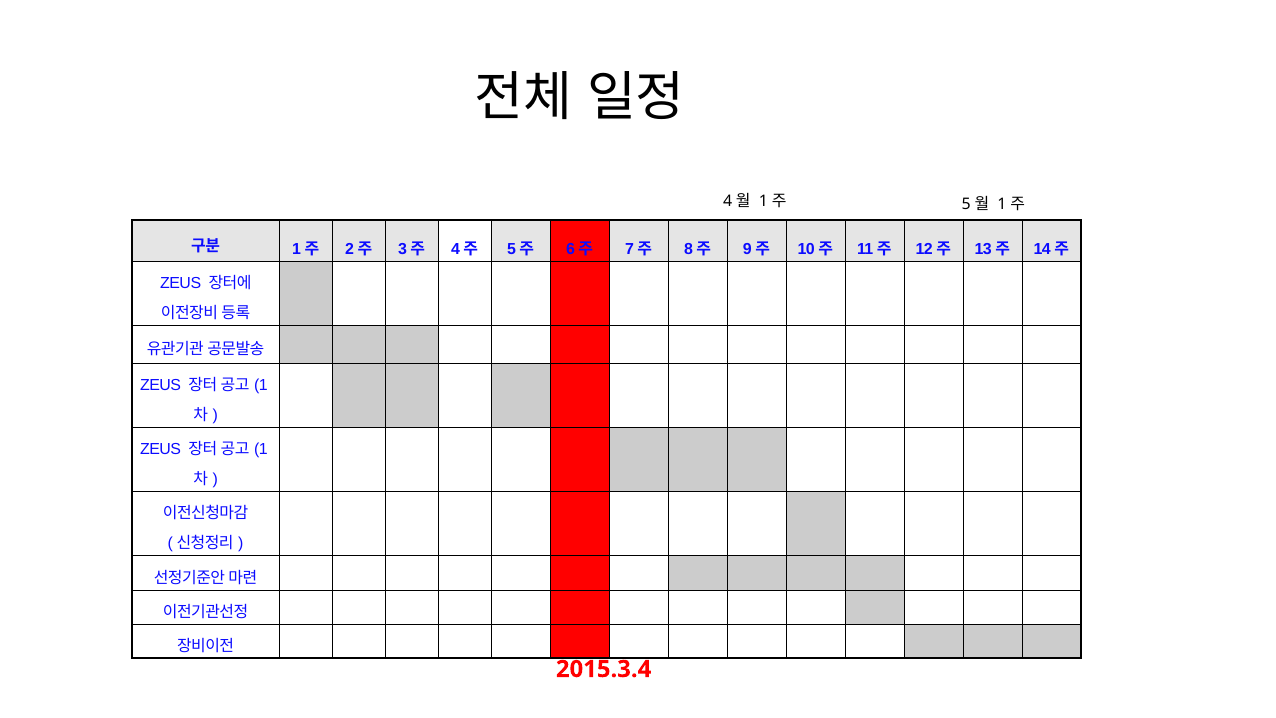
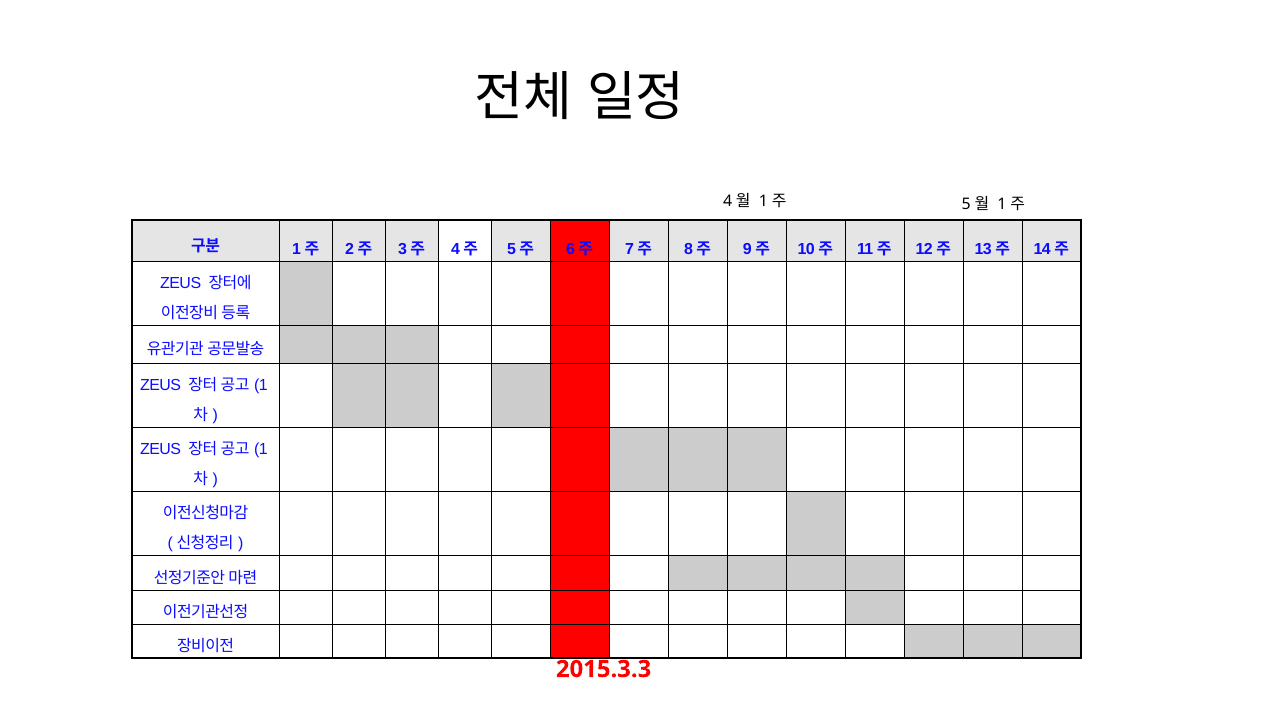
2015.3.4: 2015.3.4 -> 2015.3.3
